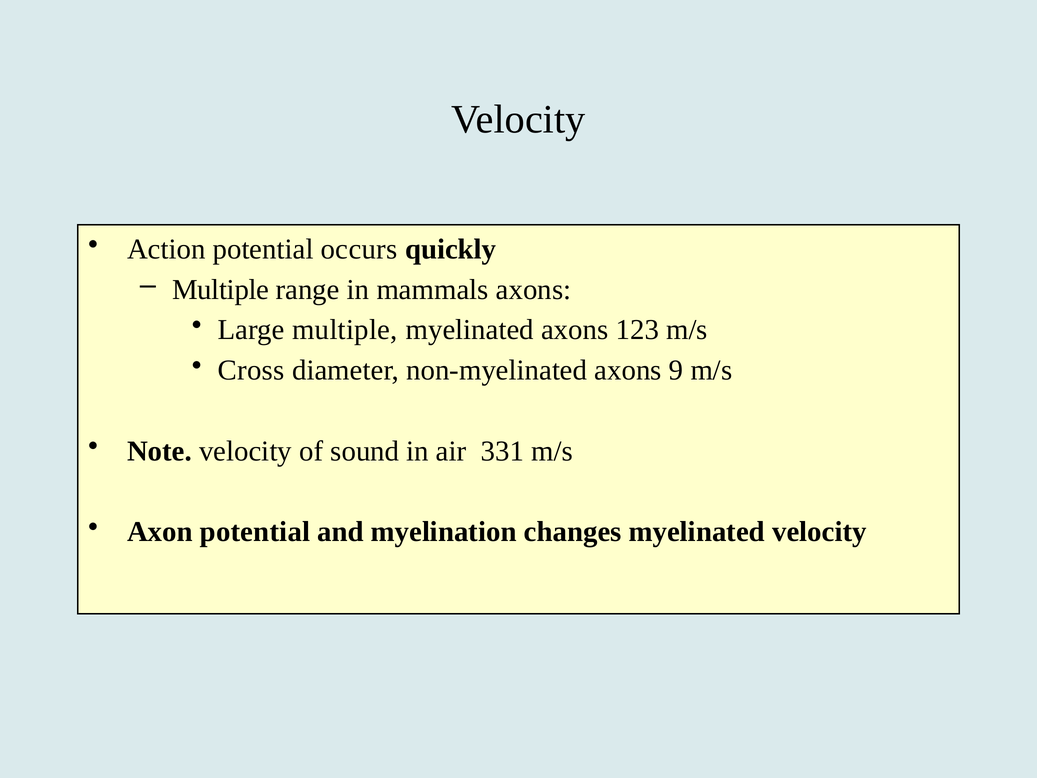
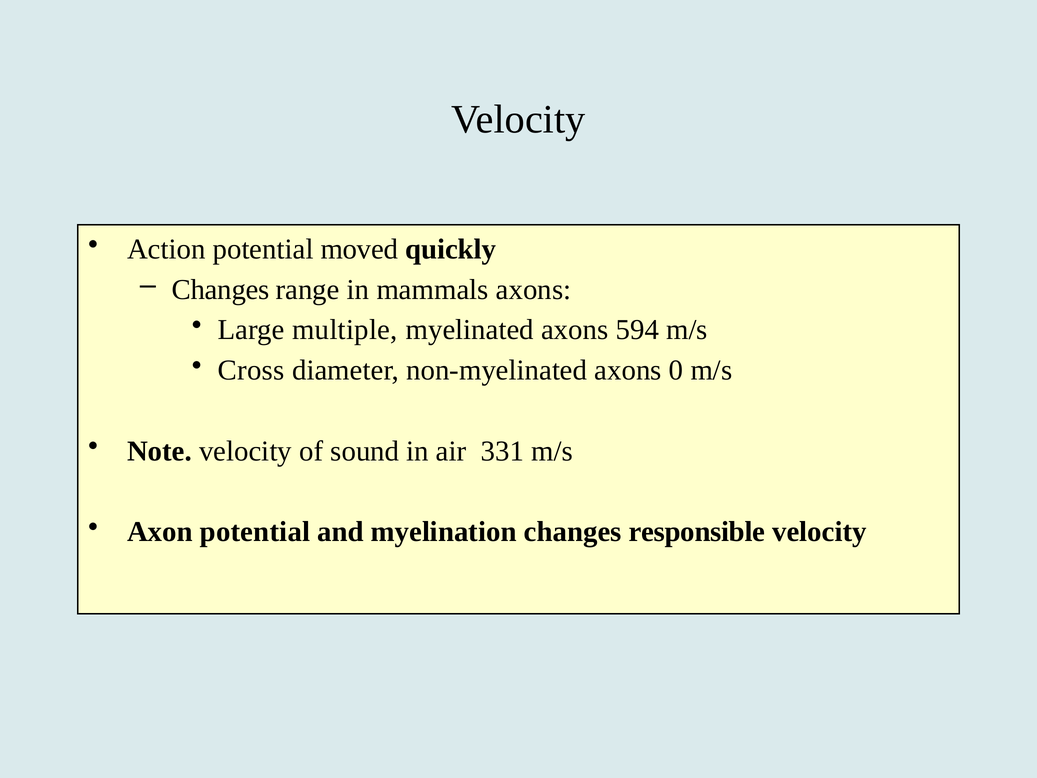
occurs: occurs -> moved
Multiple at (221, 290): Multiple -> Changes
123: 123 -> 594
9: 9 -> 0
changes myelinated: myelinated -> responsible
